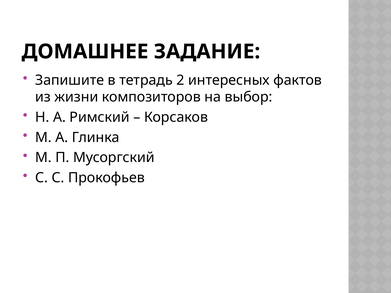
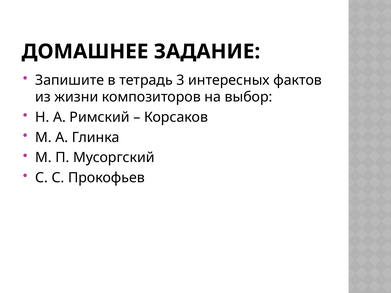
2: 2 -> 3
